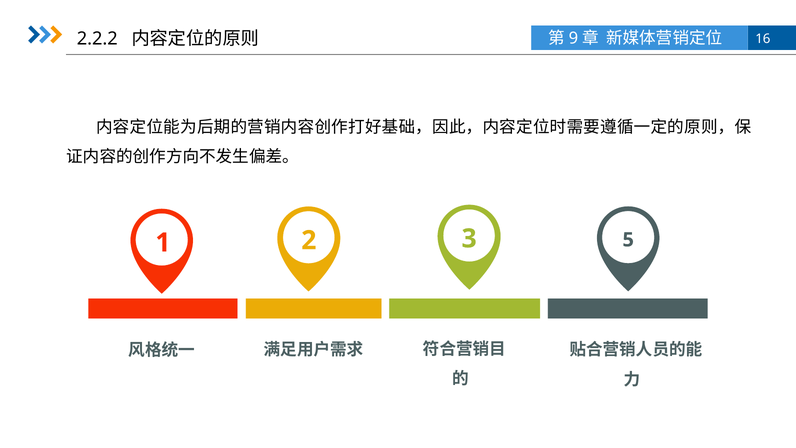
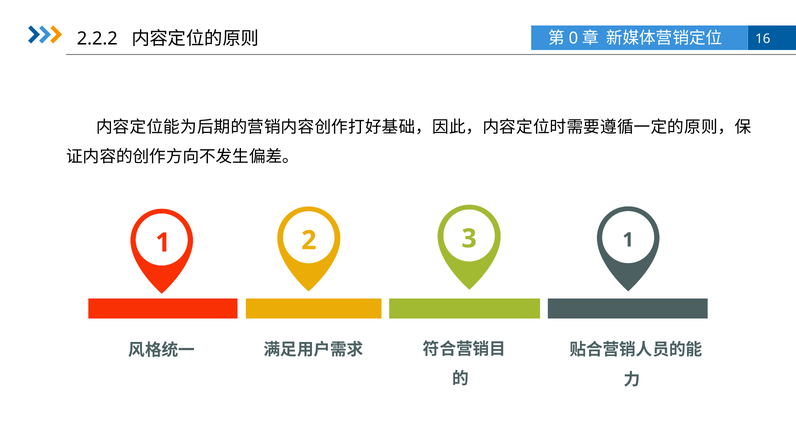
9: 9 -> 0
3 5: 5 -> 1
